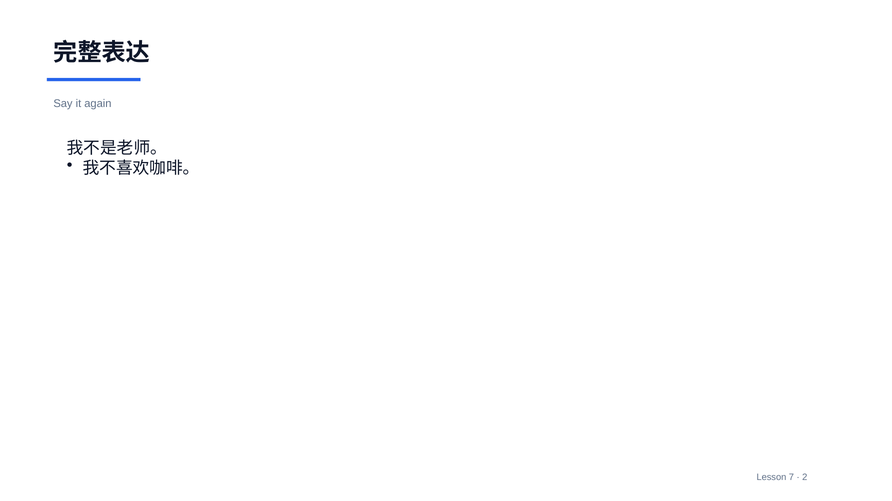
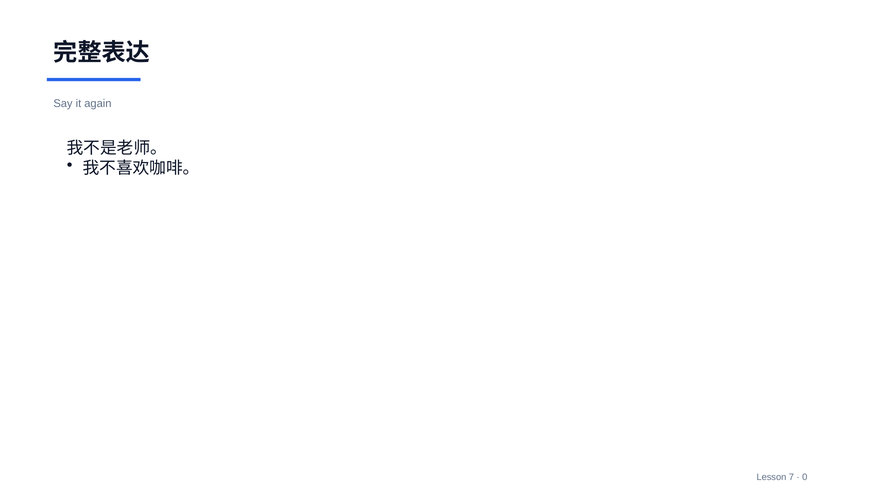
2: 2 -> 0
